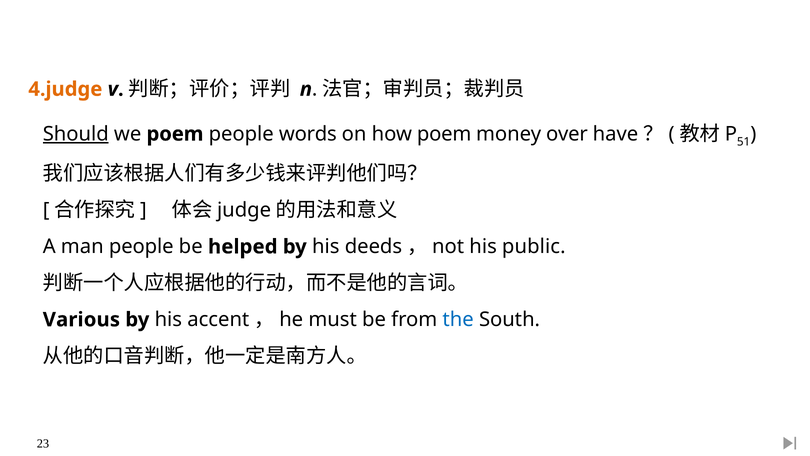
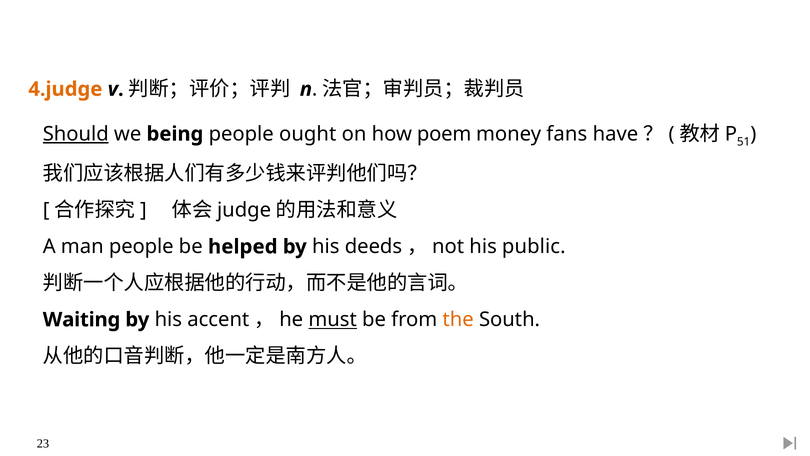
we poem: poem -> being
words: words -> ought
over: over -> fans
Various: Various -> Waiting
must underline: none -> present
the colour: blue -> orange
